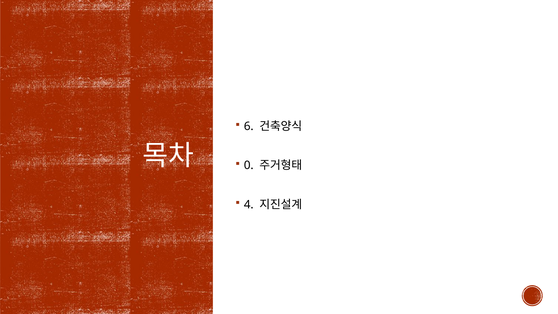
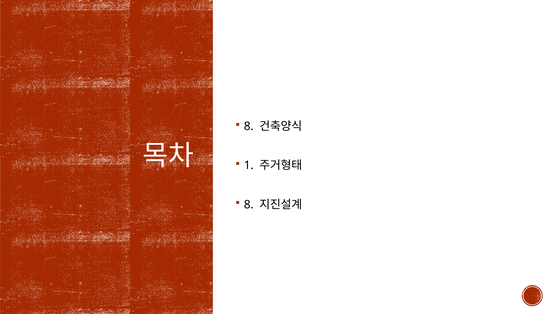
6 at (249, 126): 6 -> 8
0: 0 -> 1
4 at (249, 204): 4 -> 8
